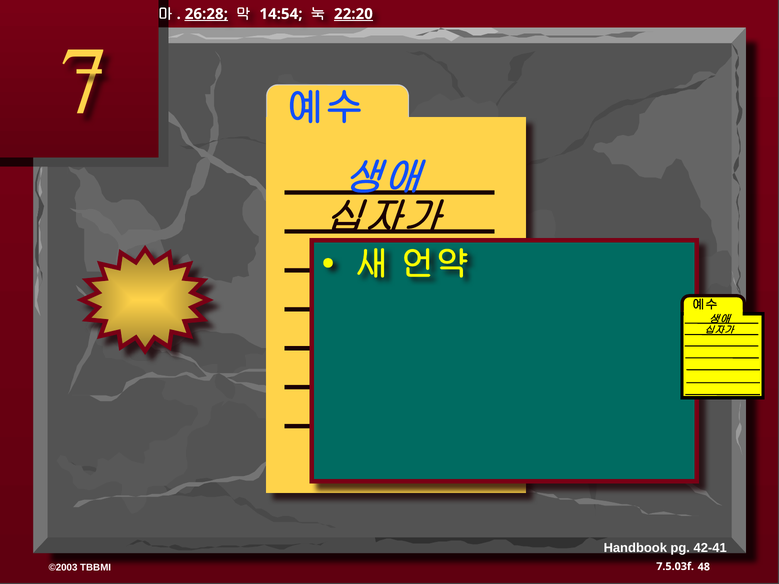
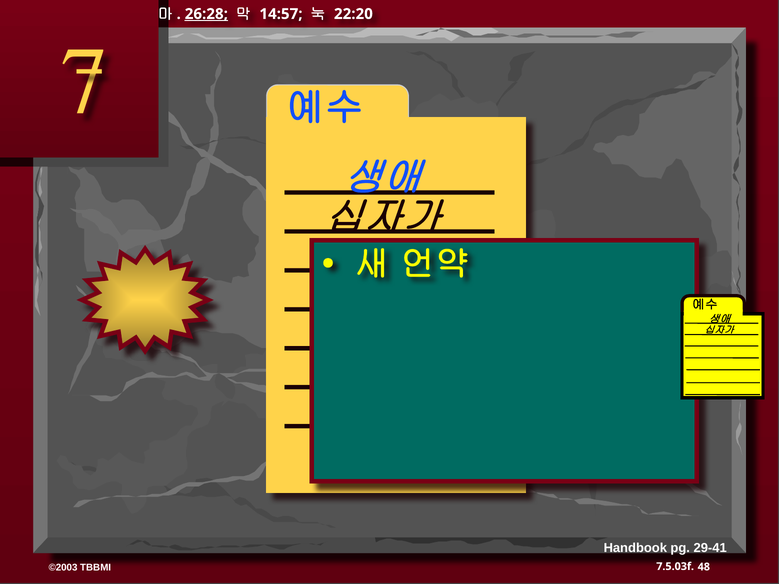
14:54: 14:54 -> 14:57
22:20 underline: present -> none
42-41: 42-41 -> 29-41
